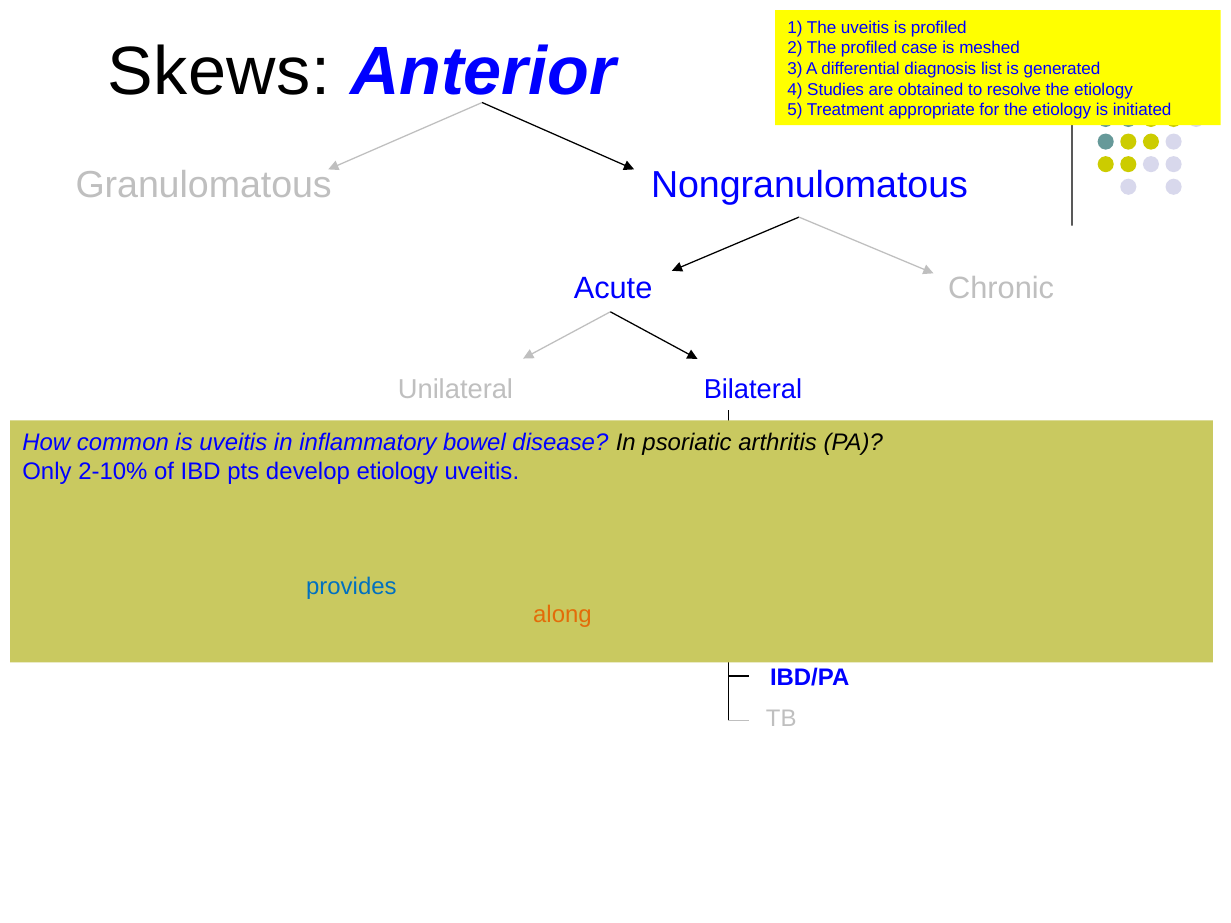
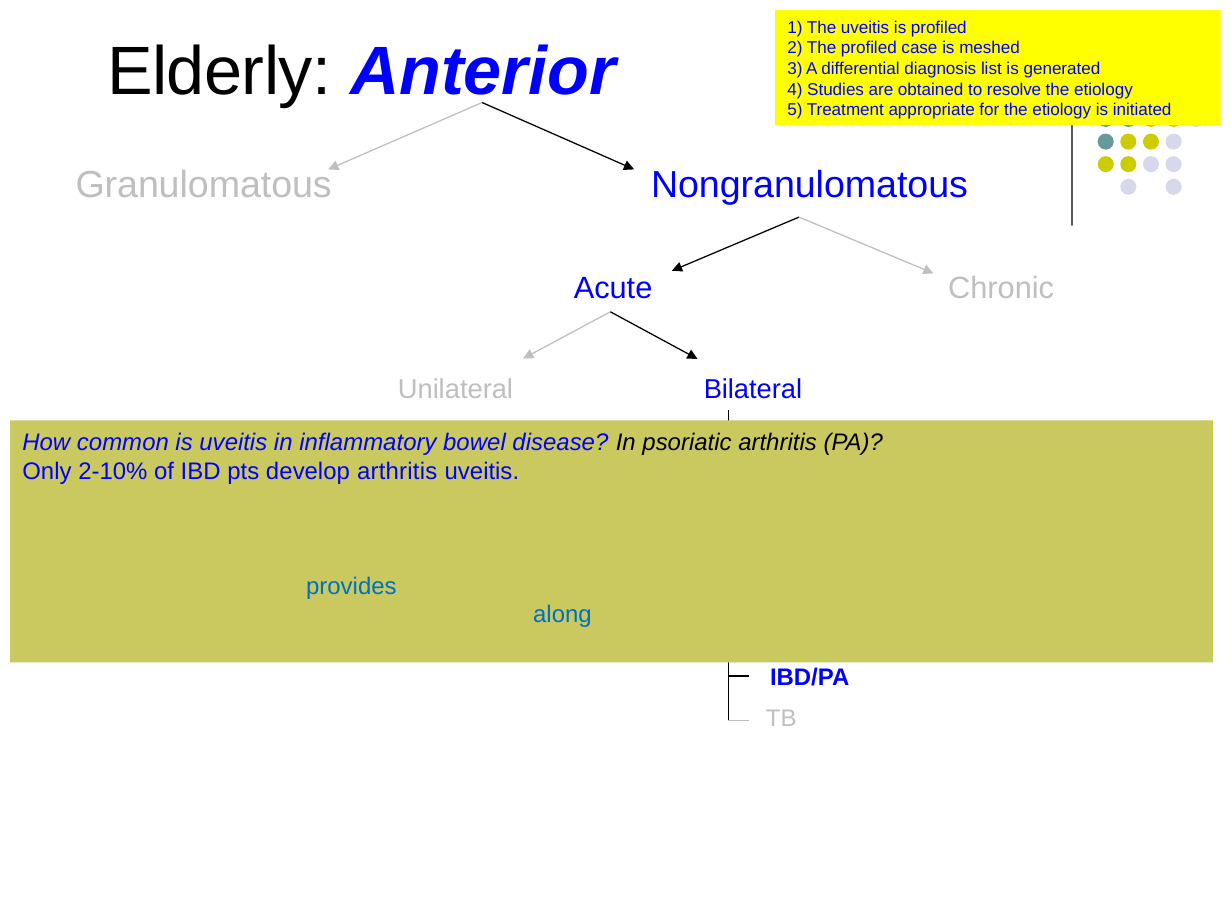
Skews: Skews -> Elderly
develop etiology: etiology -> arthritis
along colour: orange -> blue
